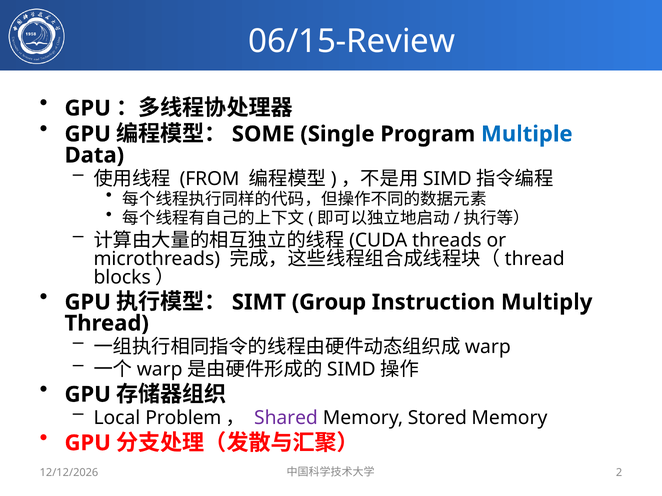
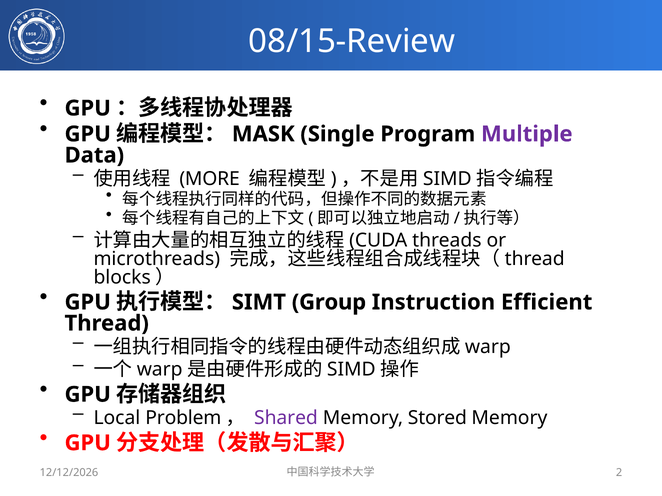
06/15-Review: 06/15-Review -> 08/15-Review
SOME: SOME -> MASK
Multiple colour: blue -> purple
FROM: FROM -> MORE
Multiply: Multiply -> Efficient
